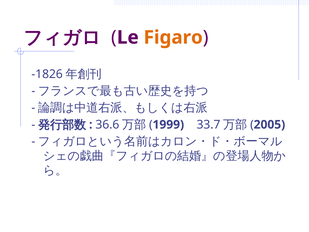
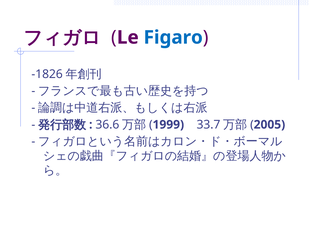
Figaro colour: orange -> blue
